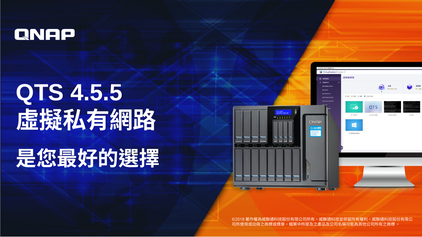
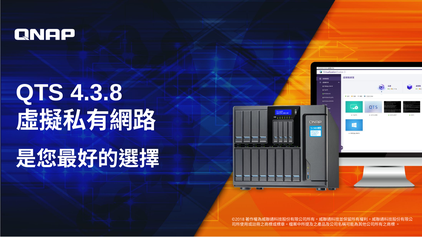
4.5.5: 4.5.5 -> 4.3.8
